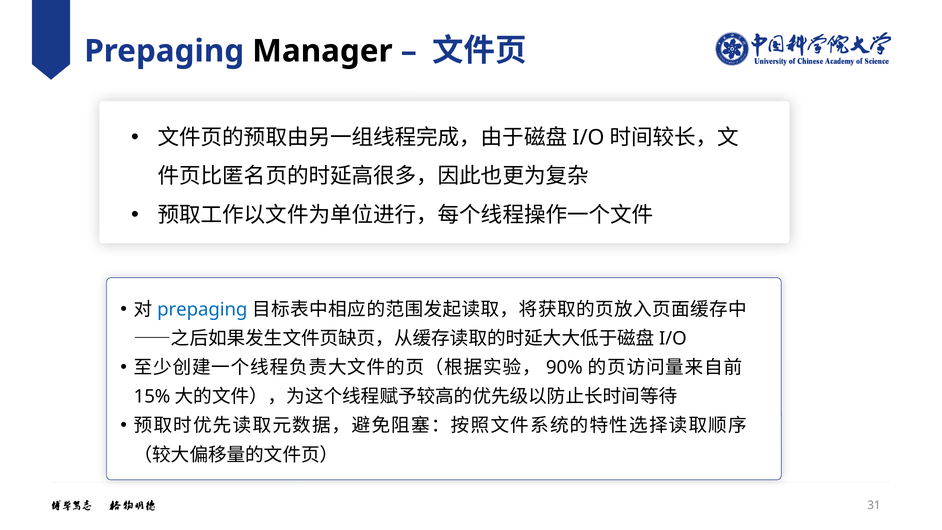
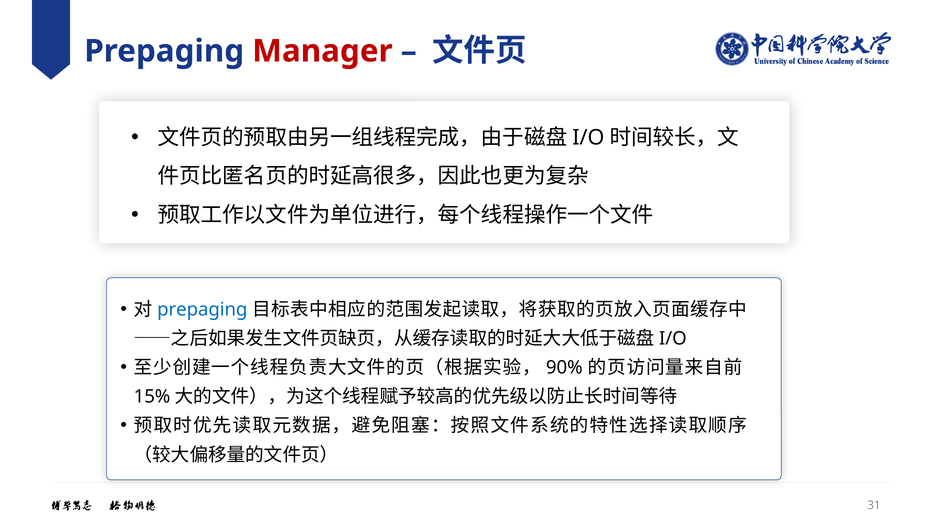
Manager colour: black -> red
